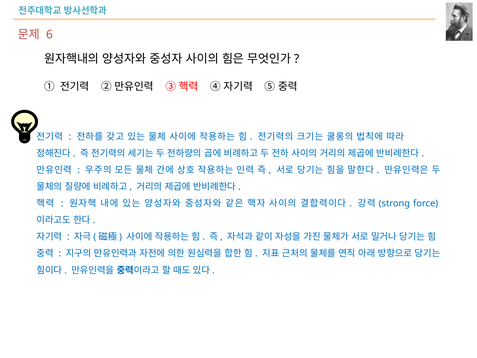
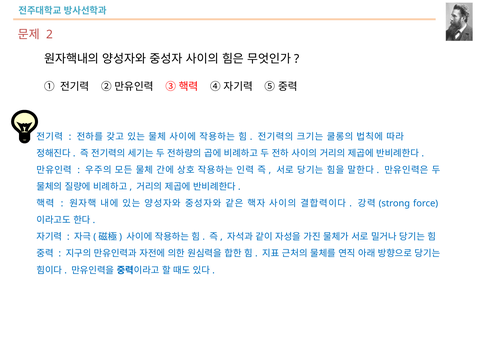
6: 6 -> 2
